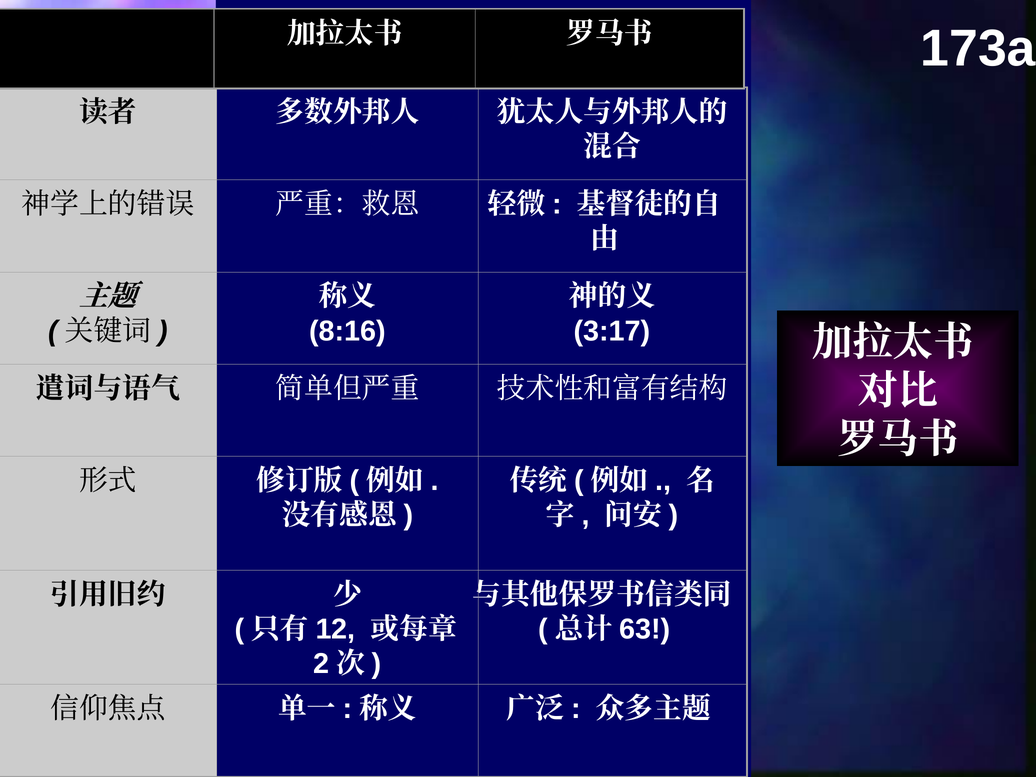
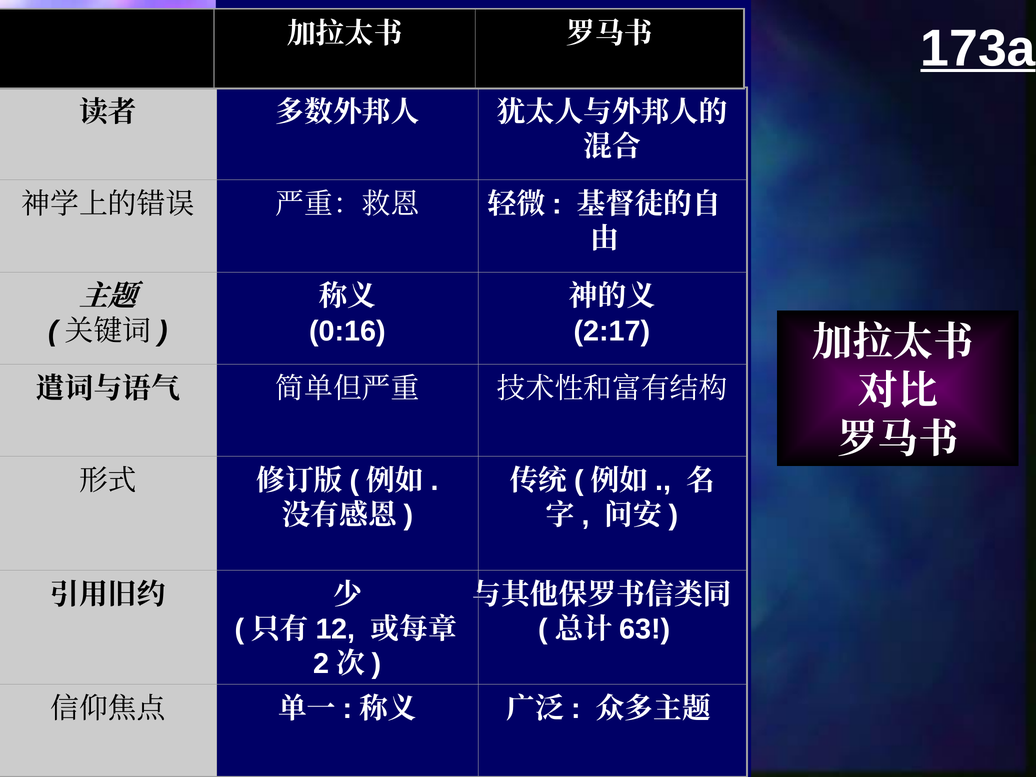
173a underline: none -> present
8:16: 8:16 -> 0:16
3:17: 3:17 -> 2:17
